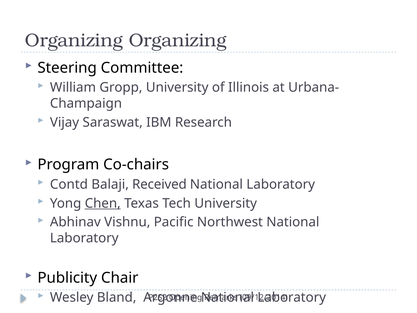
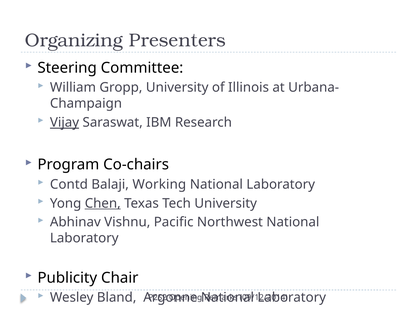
Organizing Organizing: Organizing -> Presenters
Vijay underline: none -> present
Received: Received -> Working
